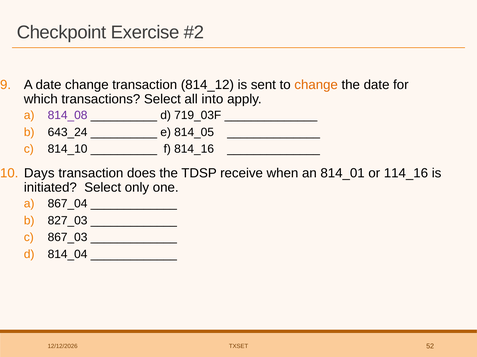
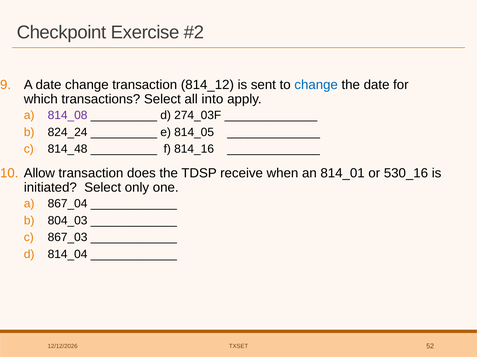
change at (316, 85) colour: orange -> blue
719_03F: 719_03F -> 274_03F
643_24: 643_24 -> 824_24
814_10: 814_10 -> 814_48
Days: Days -> Allow
114_16: 114_16 -> 530_16
827_03: 827_03 -> 804_03
